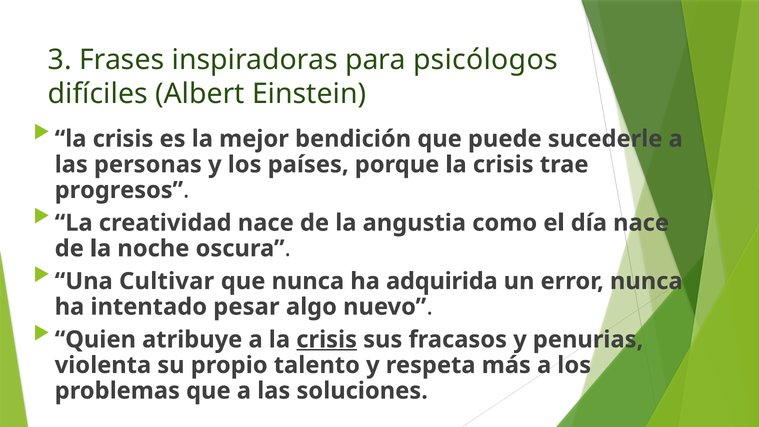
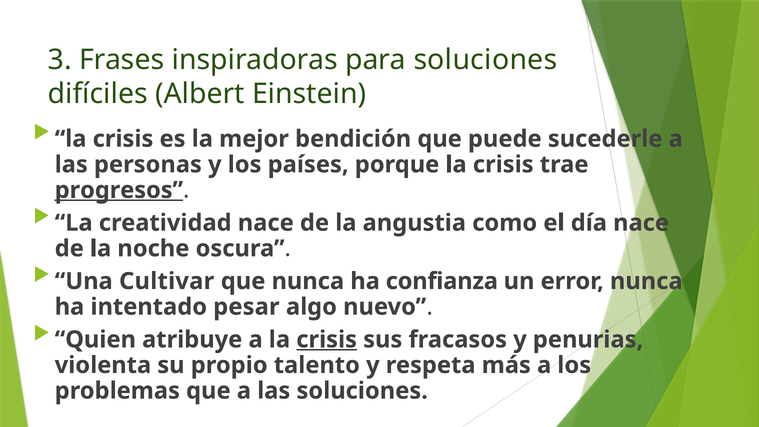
para psicólogos: psicólogos -> soluciones
progresos underline: none -> present
adquirida: adquirida -> confianza
